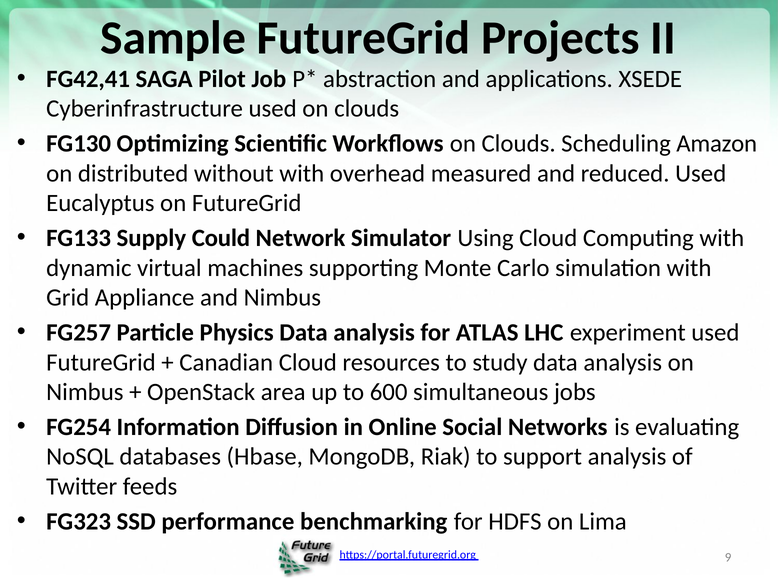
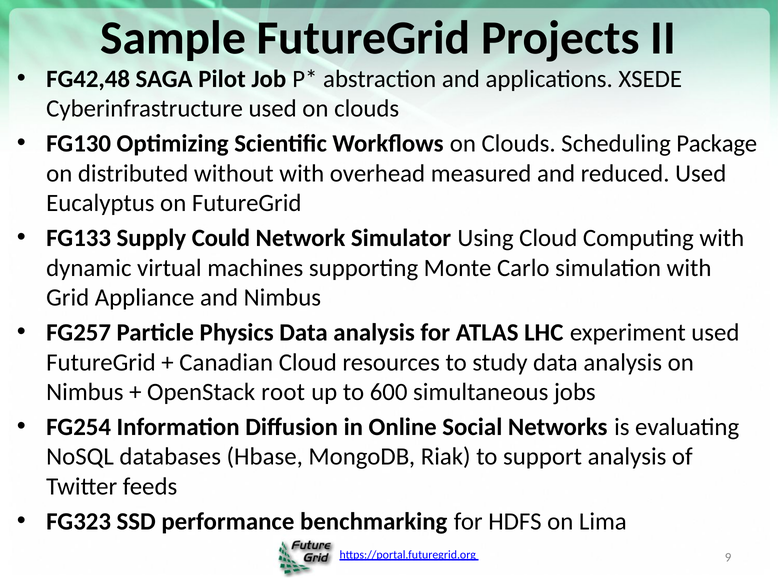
FG42,41: FG42,41 -> FG42,48
Amazon: Amazon -> Package
area: area -> root
